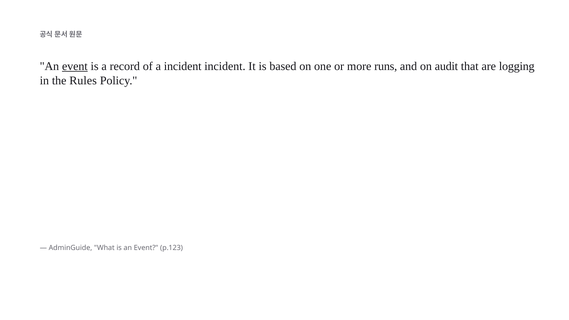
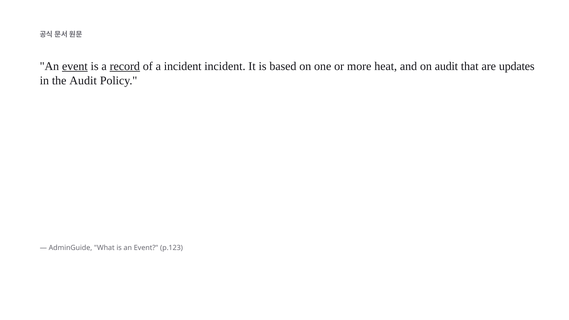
record underline: none -> present
runs: runs -> heat
logging: logging -> updates
the Rules: Rules -> Audit
